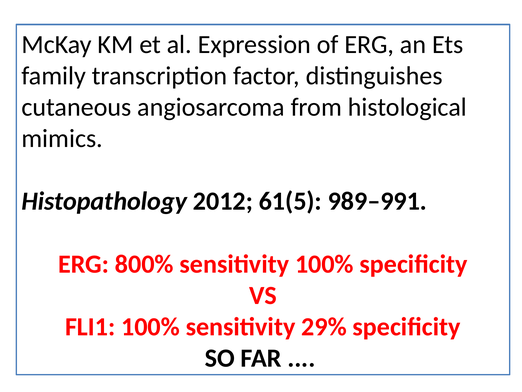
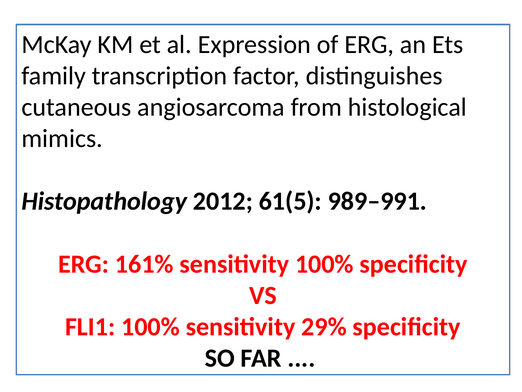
800%: 800% -> 161%
